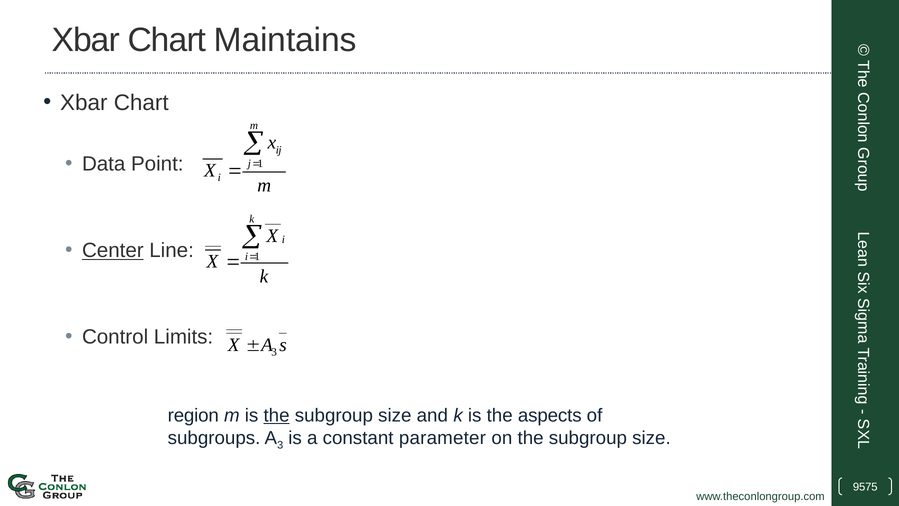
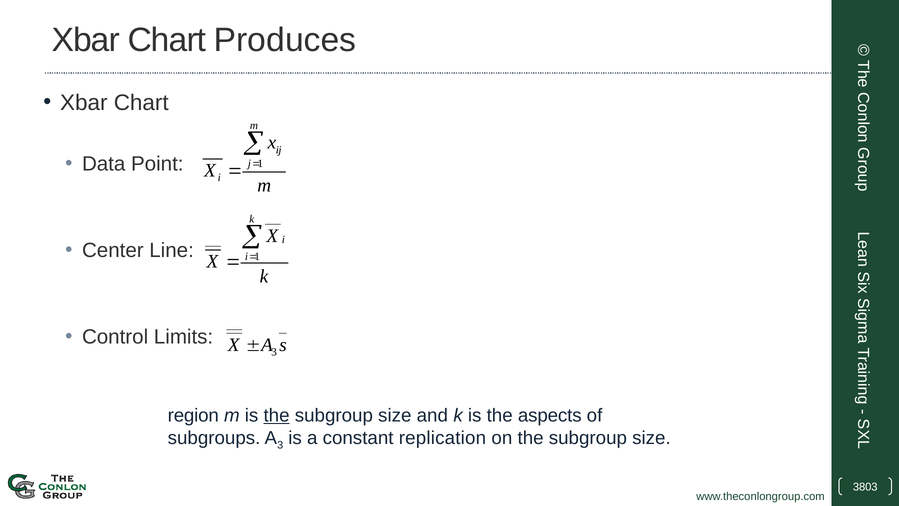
Maintains: Maintains -> Produces
Center underline: present -> none
parameter: parameter -> replication
9575: 9575 -> 3803
